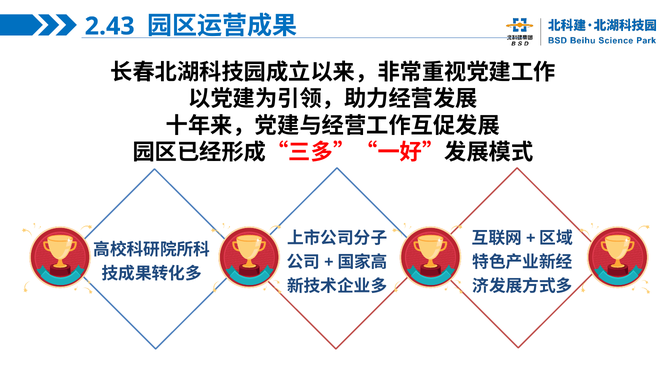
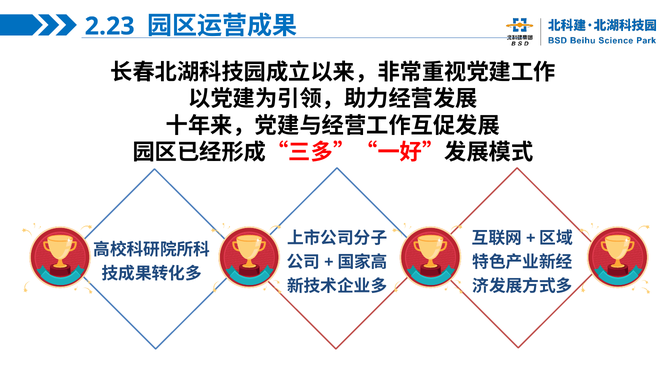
2.43: 2.43 -> 2.23
